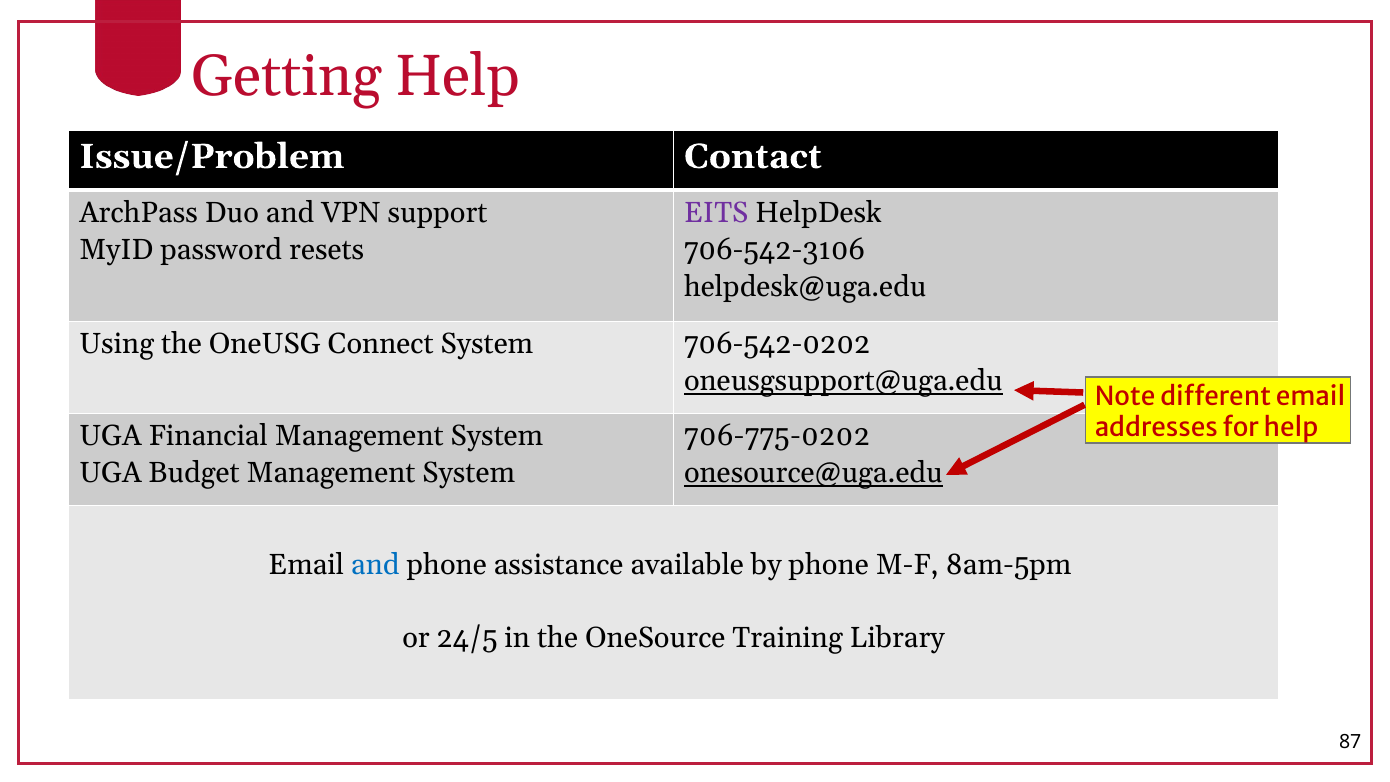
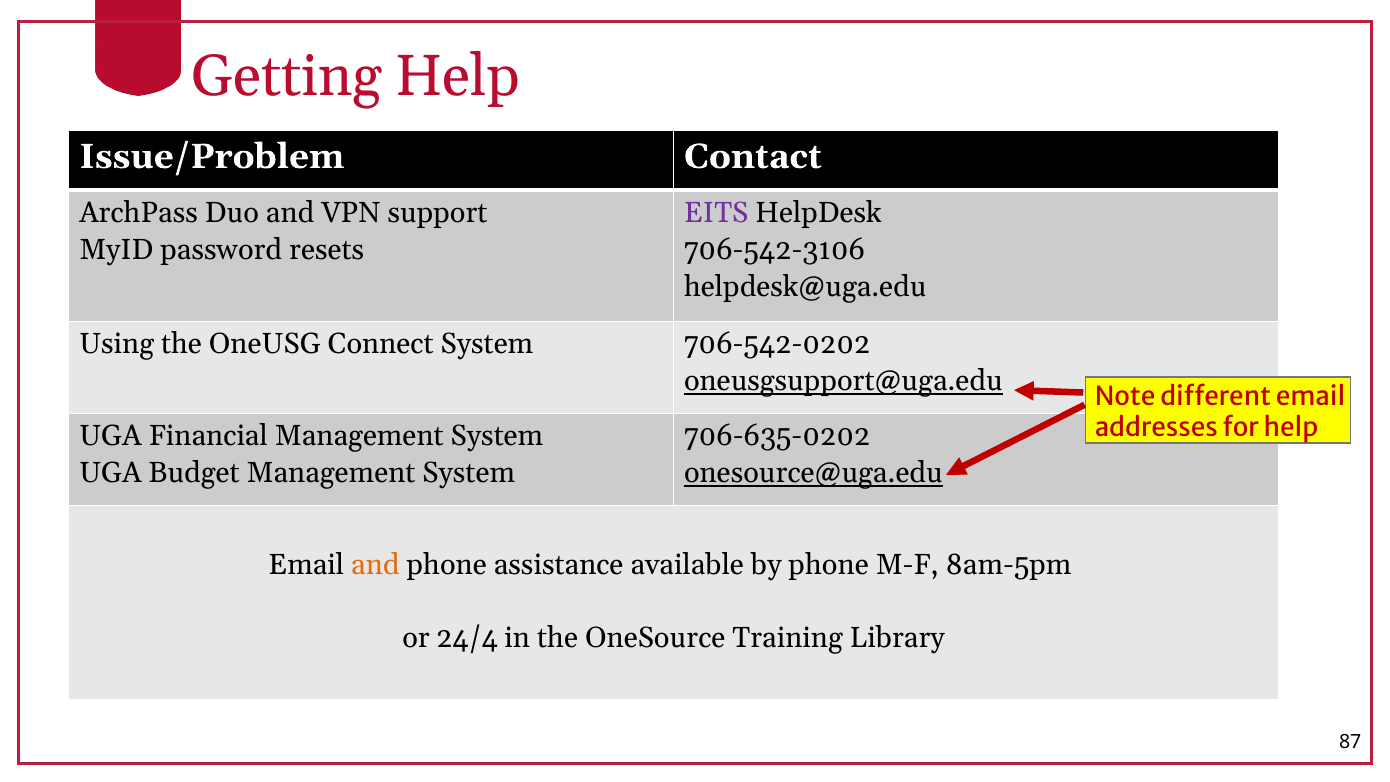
706-775-0202: 706-775-0202 -> 706-635-0202
and at (375, 565) colour: blue -> orange
24/5: 24/5 -> 24/4
